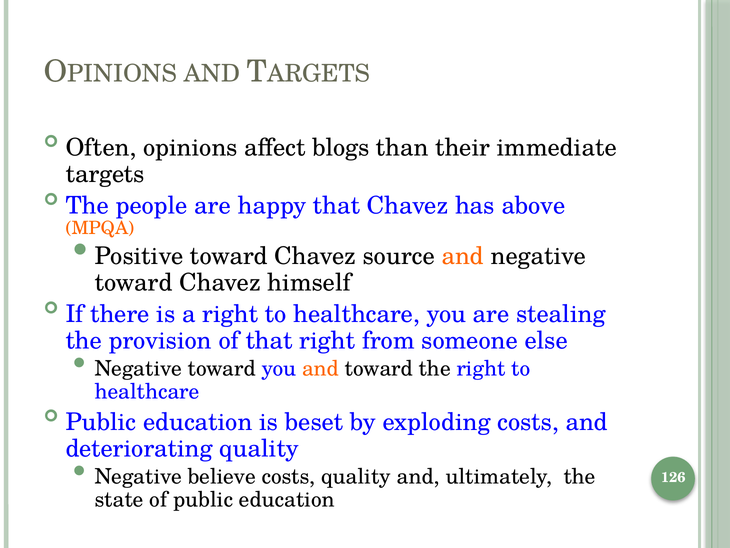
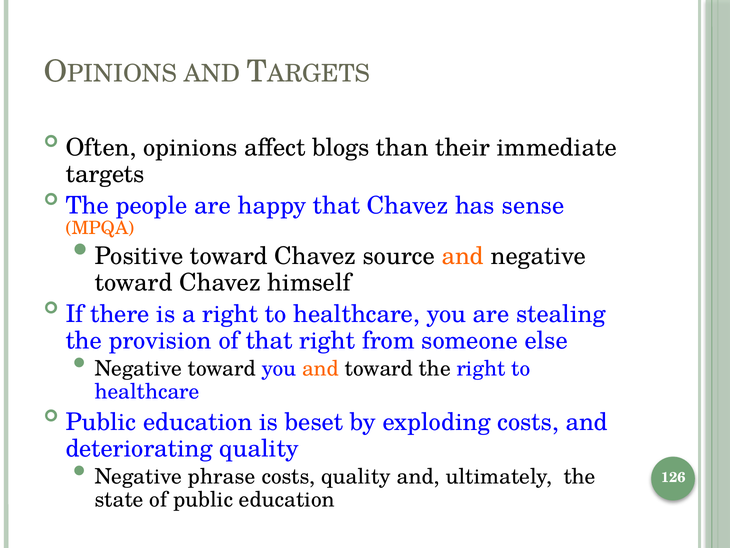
above: above -> sense
believe: believe -> phrase
